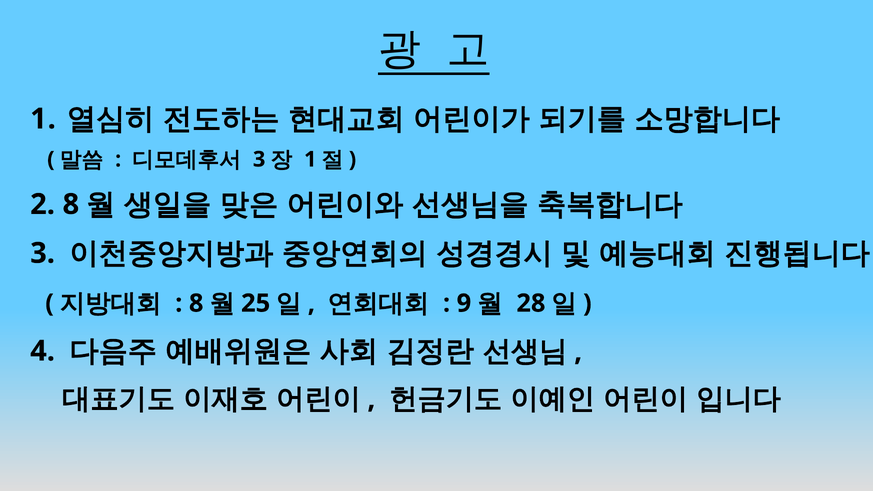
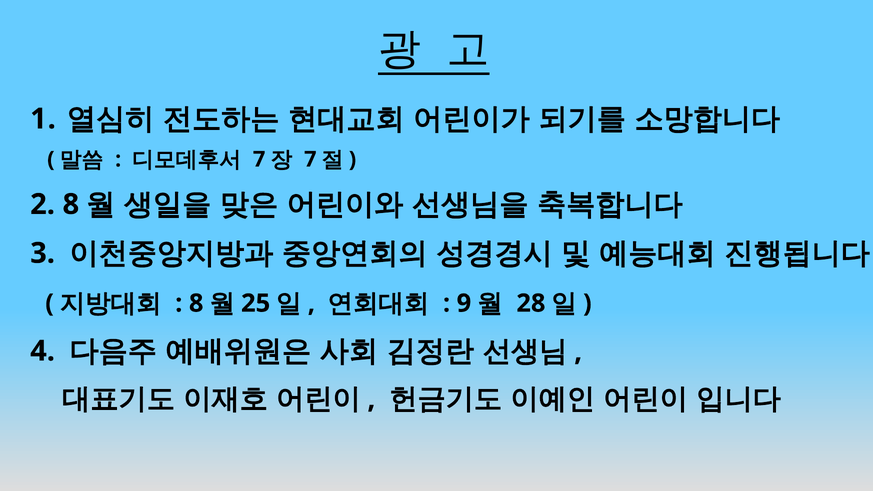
3 at (259, 159): 3 -> 7
1 at (310, 159): 1 -> 7
